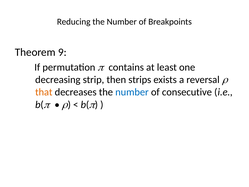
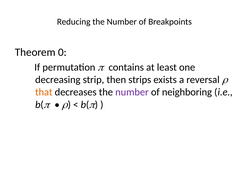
9: 9 -> 0
number at (132, 92) colour: blue -> purple
consecutive: consecutive -> neighboring
